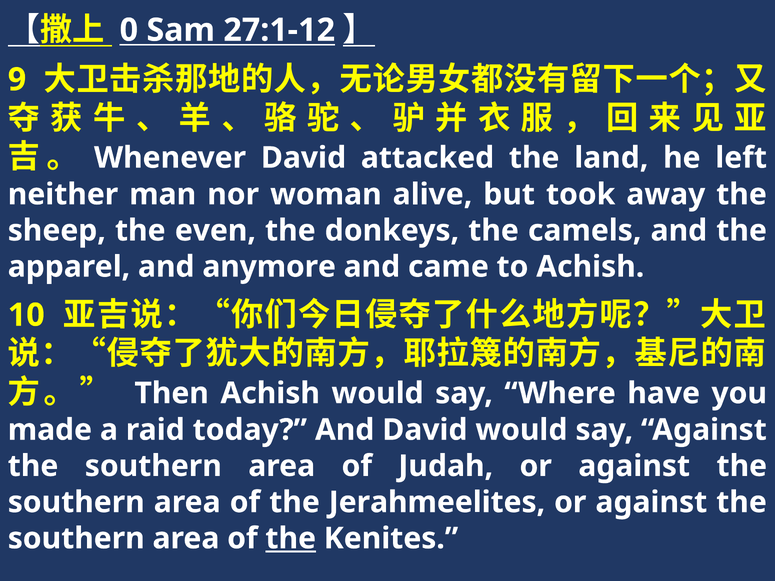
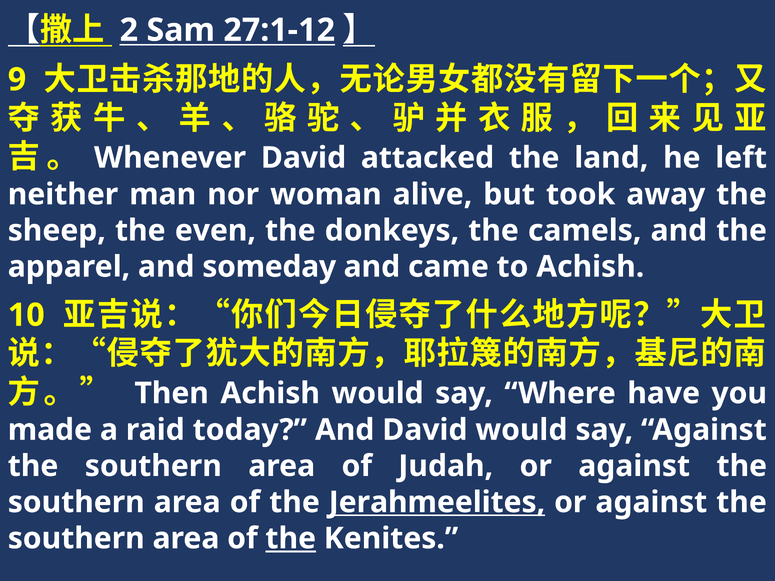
0: 0 -> 2
anymore: anymore -> someday
Jerahmeelites underline: none -> present
